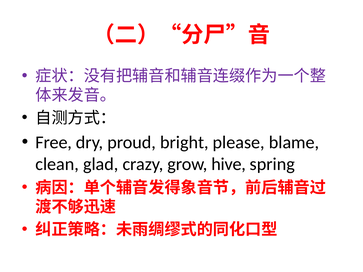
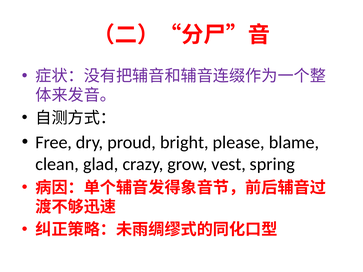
hive: hive -> vest
